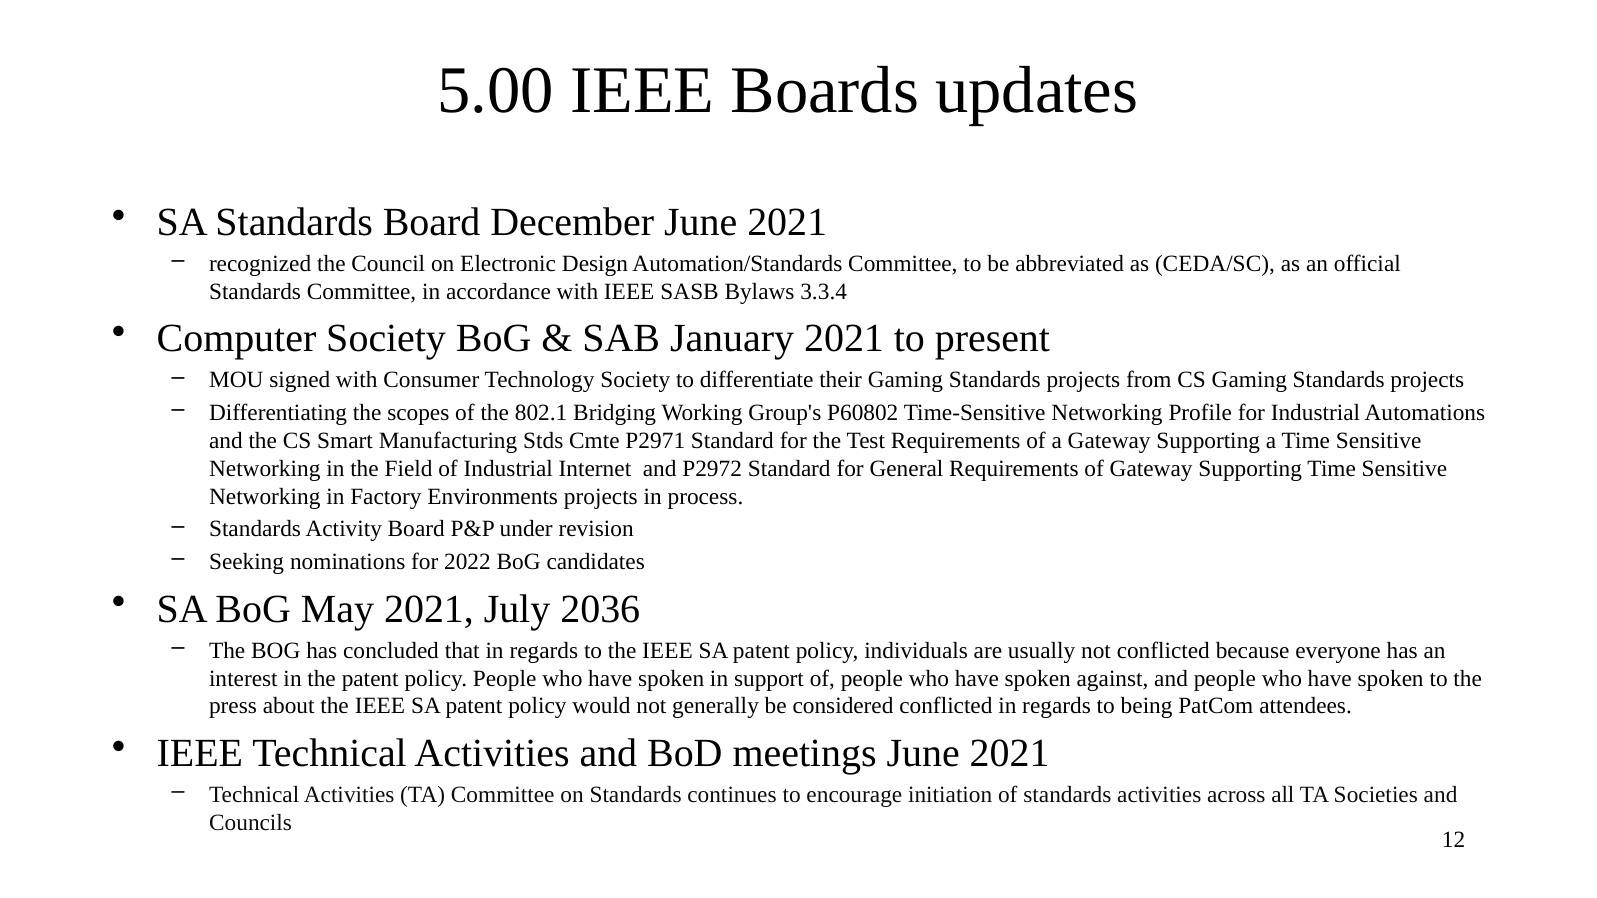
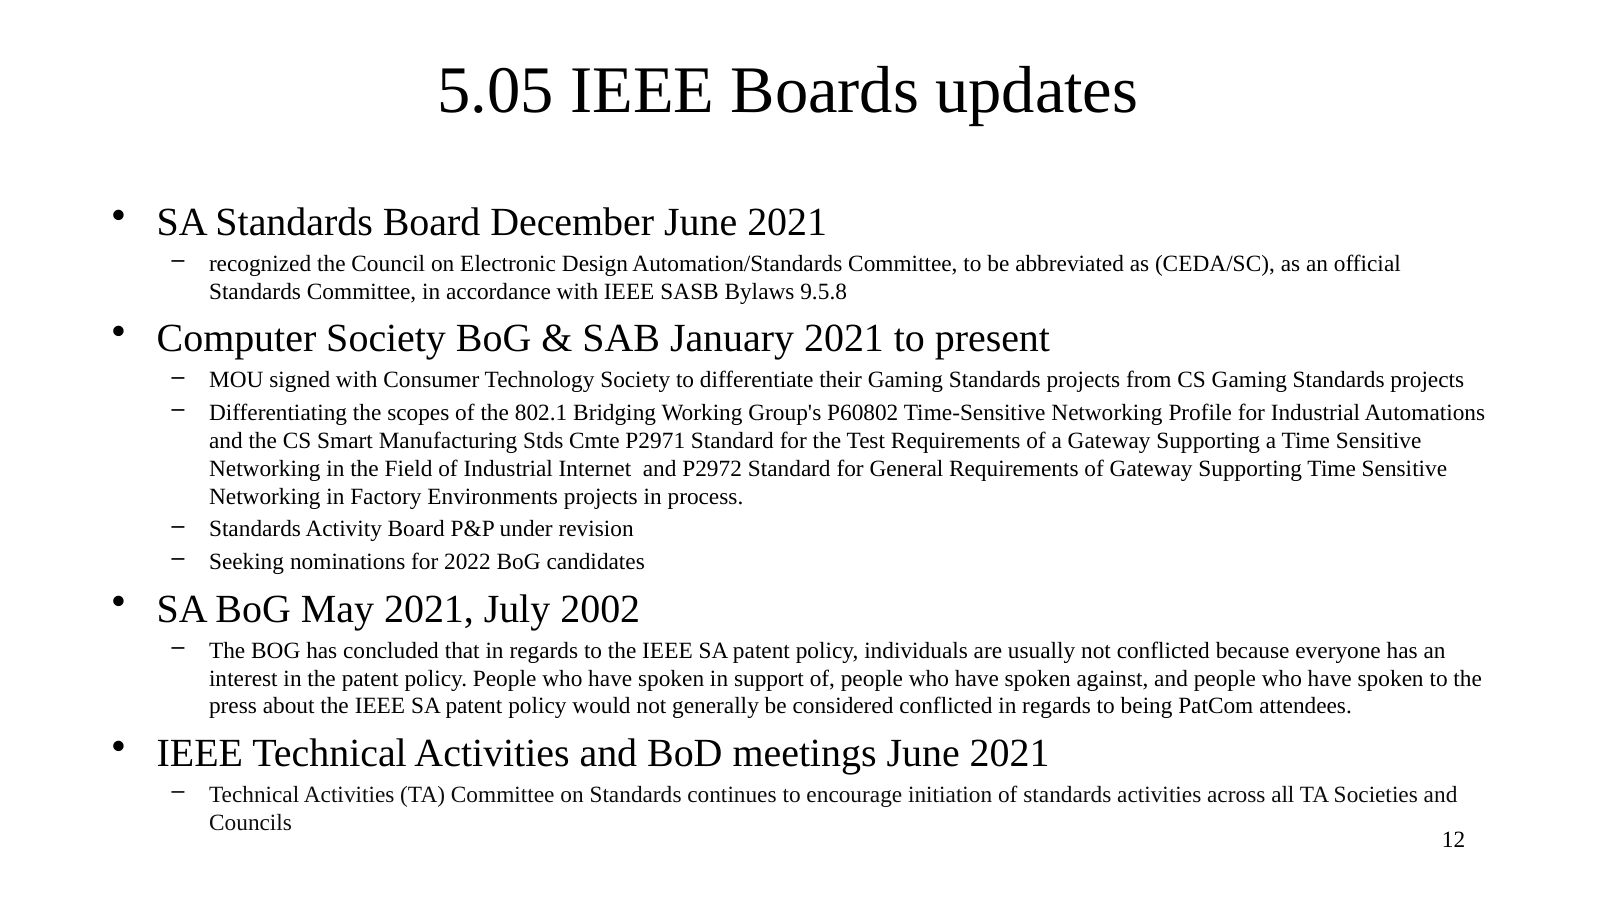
5.00: 5.00 -> 5.05
3.3.4: 3.3.4 -> 9.5.8
2036: 2036 -> 2002
